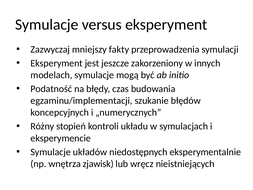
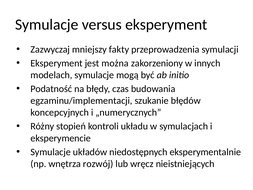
jeszcze: jeszcze -> można
zjawisk: zjawisk -> rozwój
